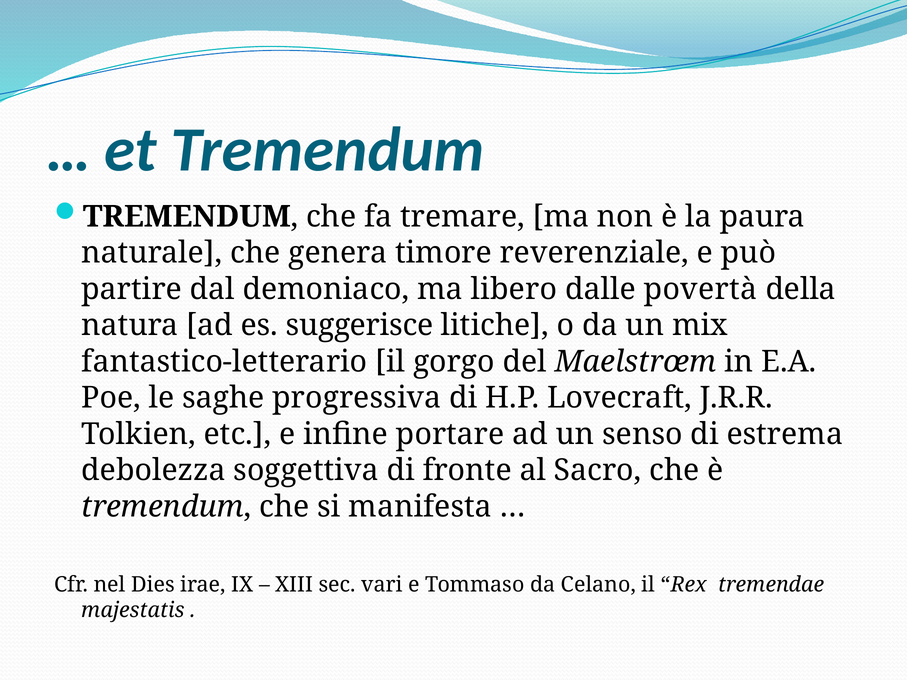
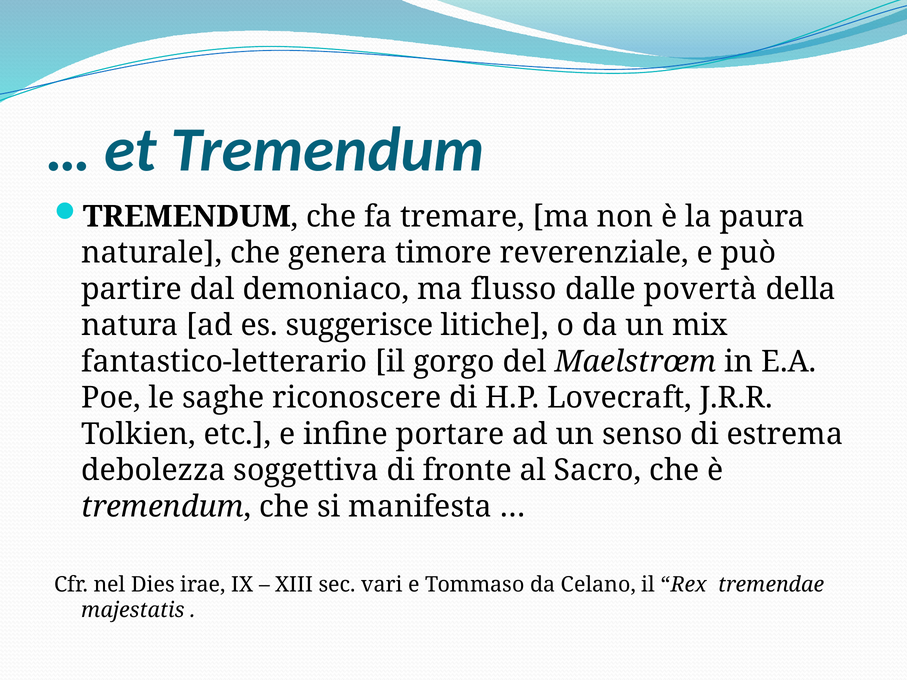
libero: libero -> flusso
progressiva: progressiva -> riconoscere
